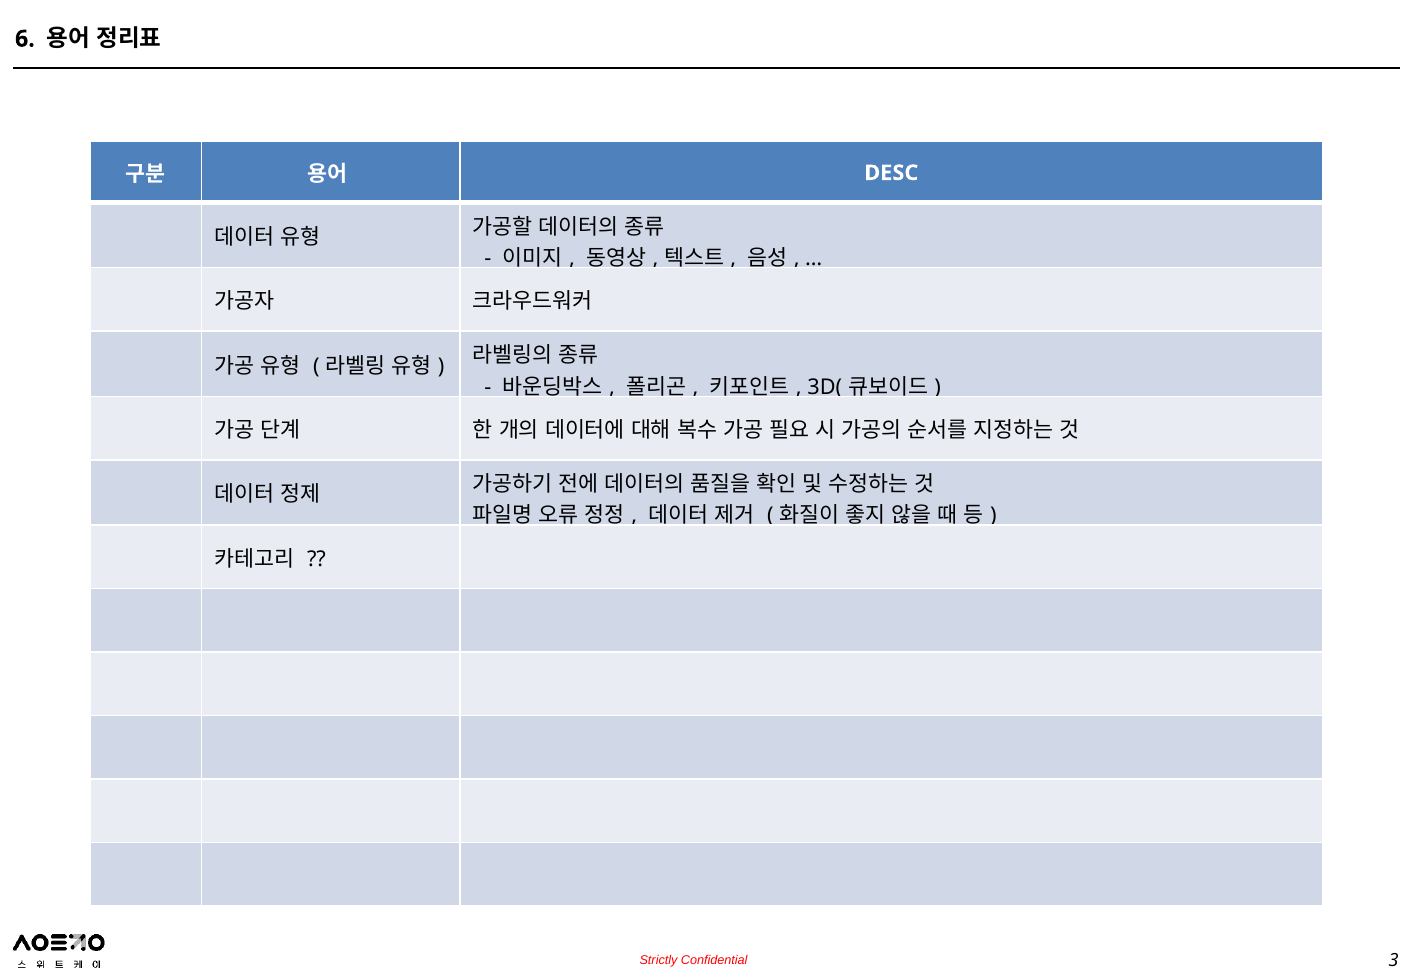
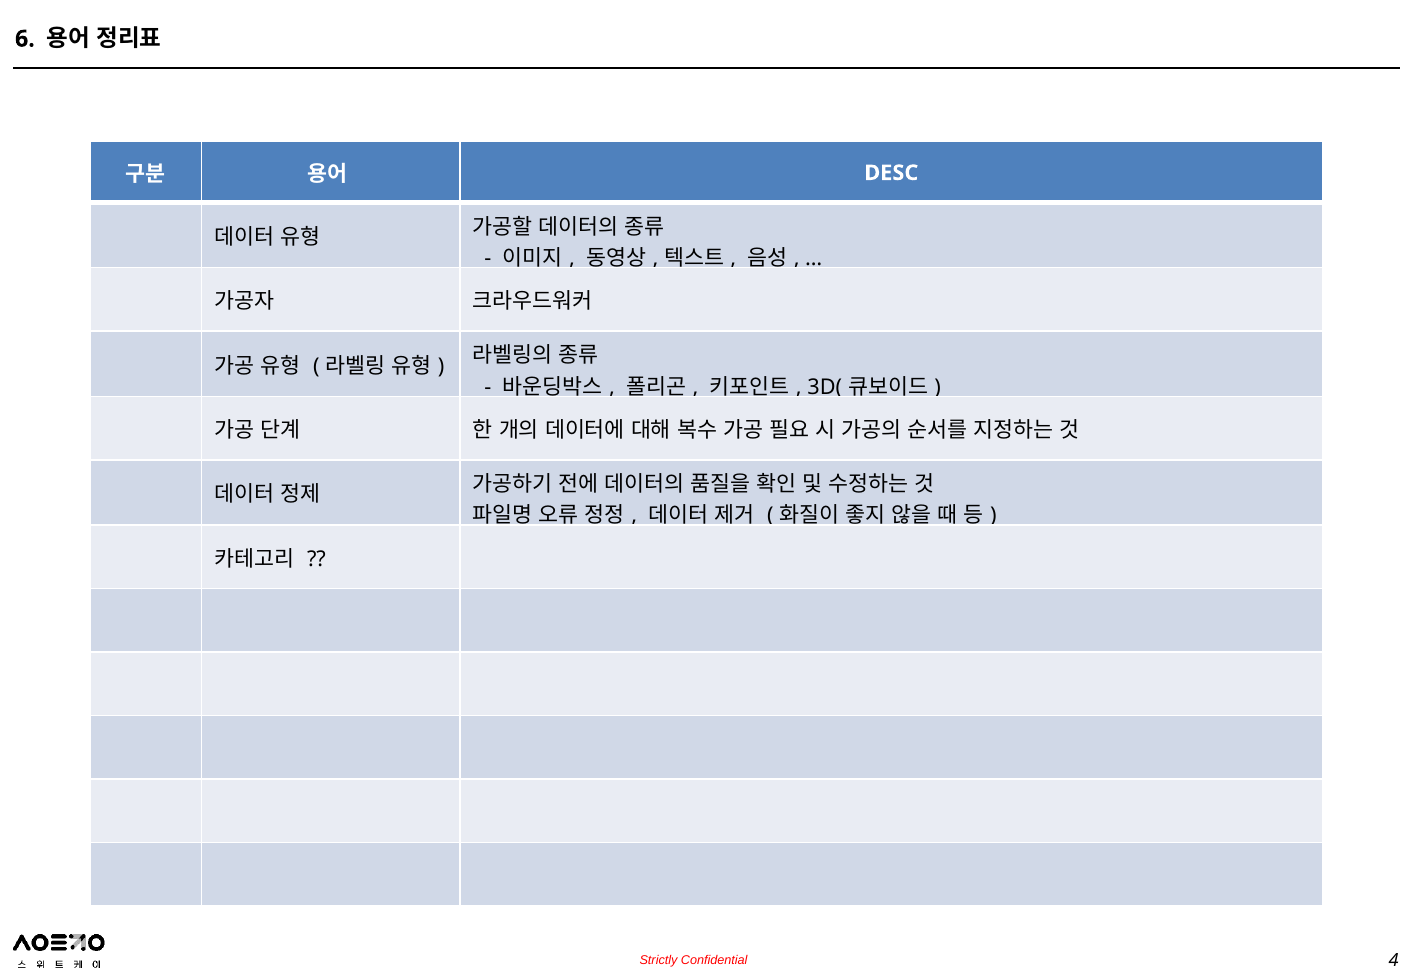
3: 3 -> 4
